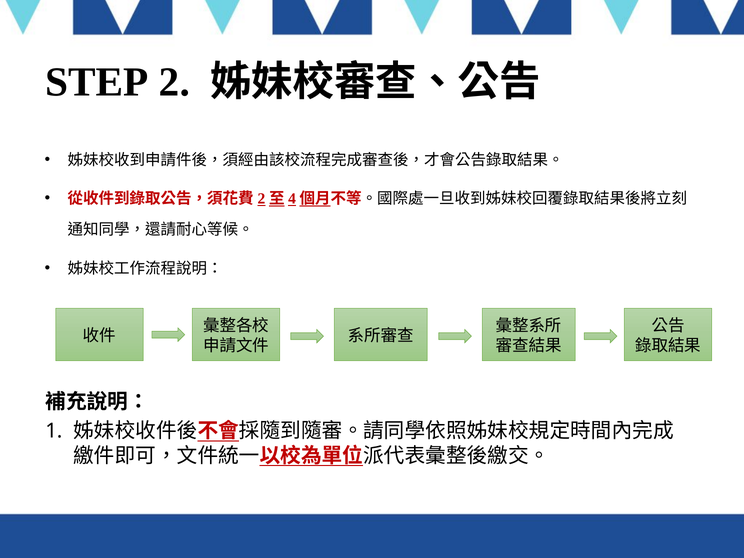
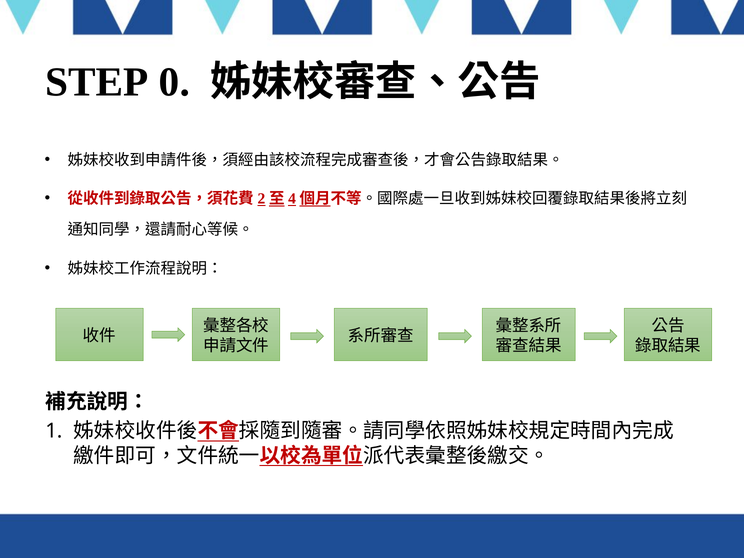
2: 2 -> 0
